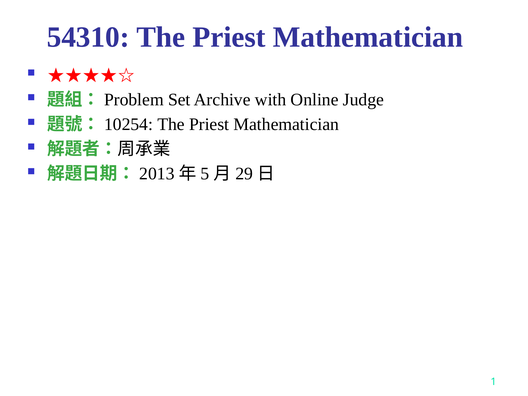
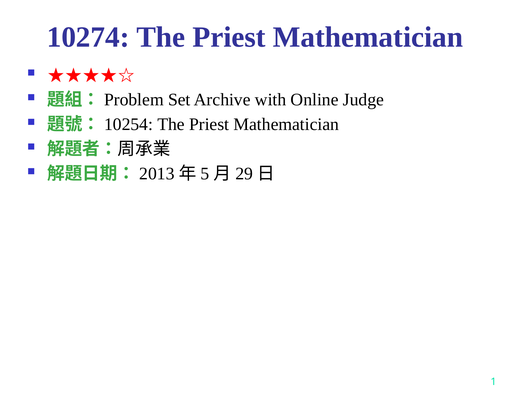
54310: 54310 -> 10274
